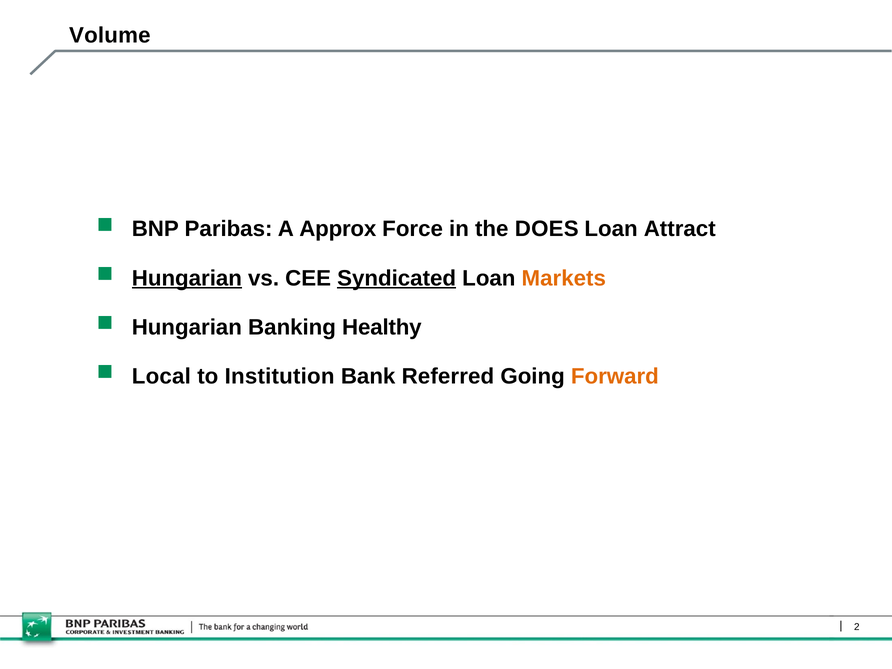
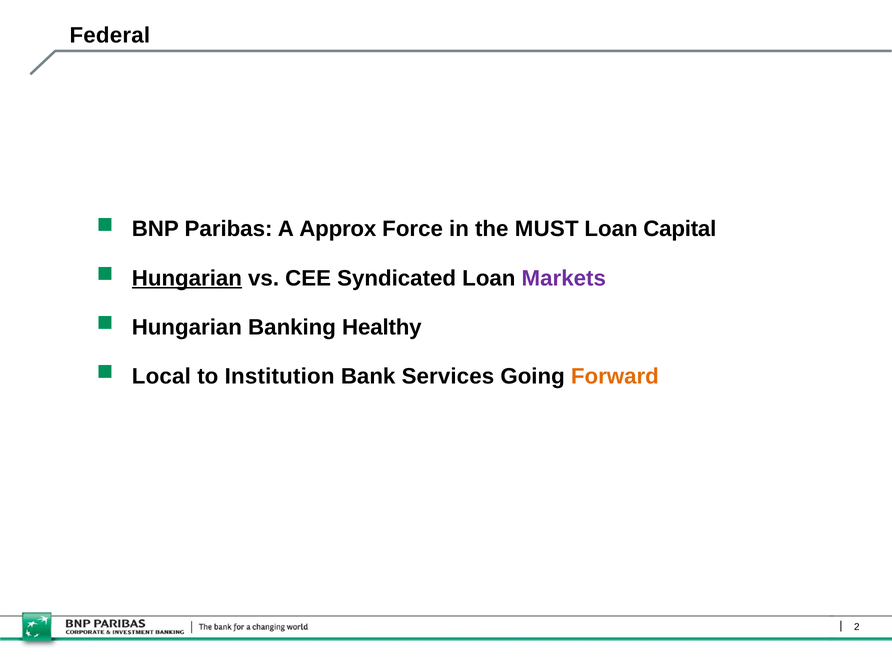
Volume: Volume -> Federal
DOES: DOES -> MUST
Attract: Attract -> Capital
Syndicated underline: present -> none
Markets colour: orange -> purple
Referred: Referred -> Services
